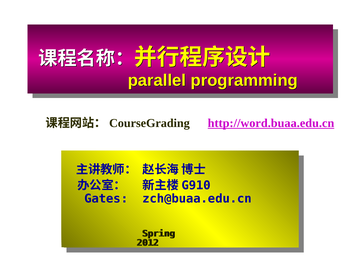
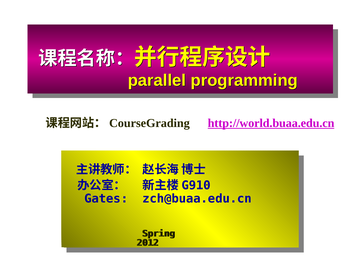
http://word.buaa.edu.cn: http://word.buaa.edu.cn -> http://world.buaa.edu.cn
